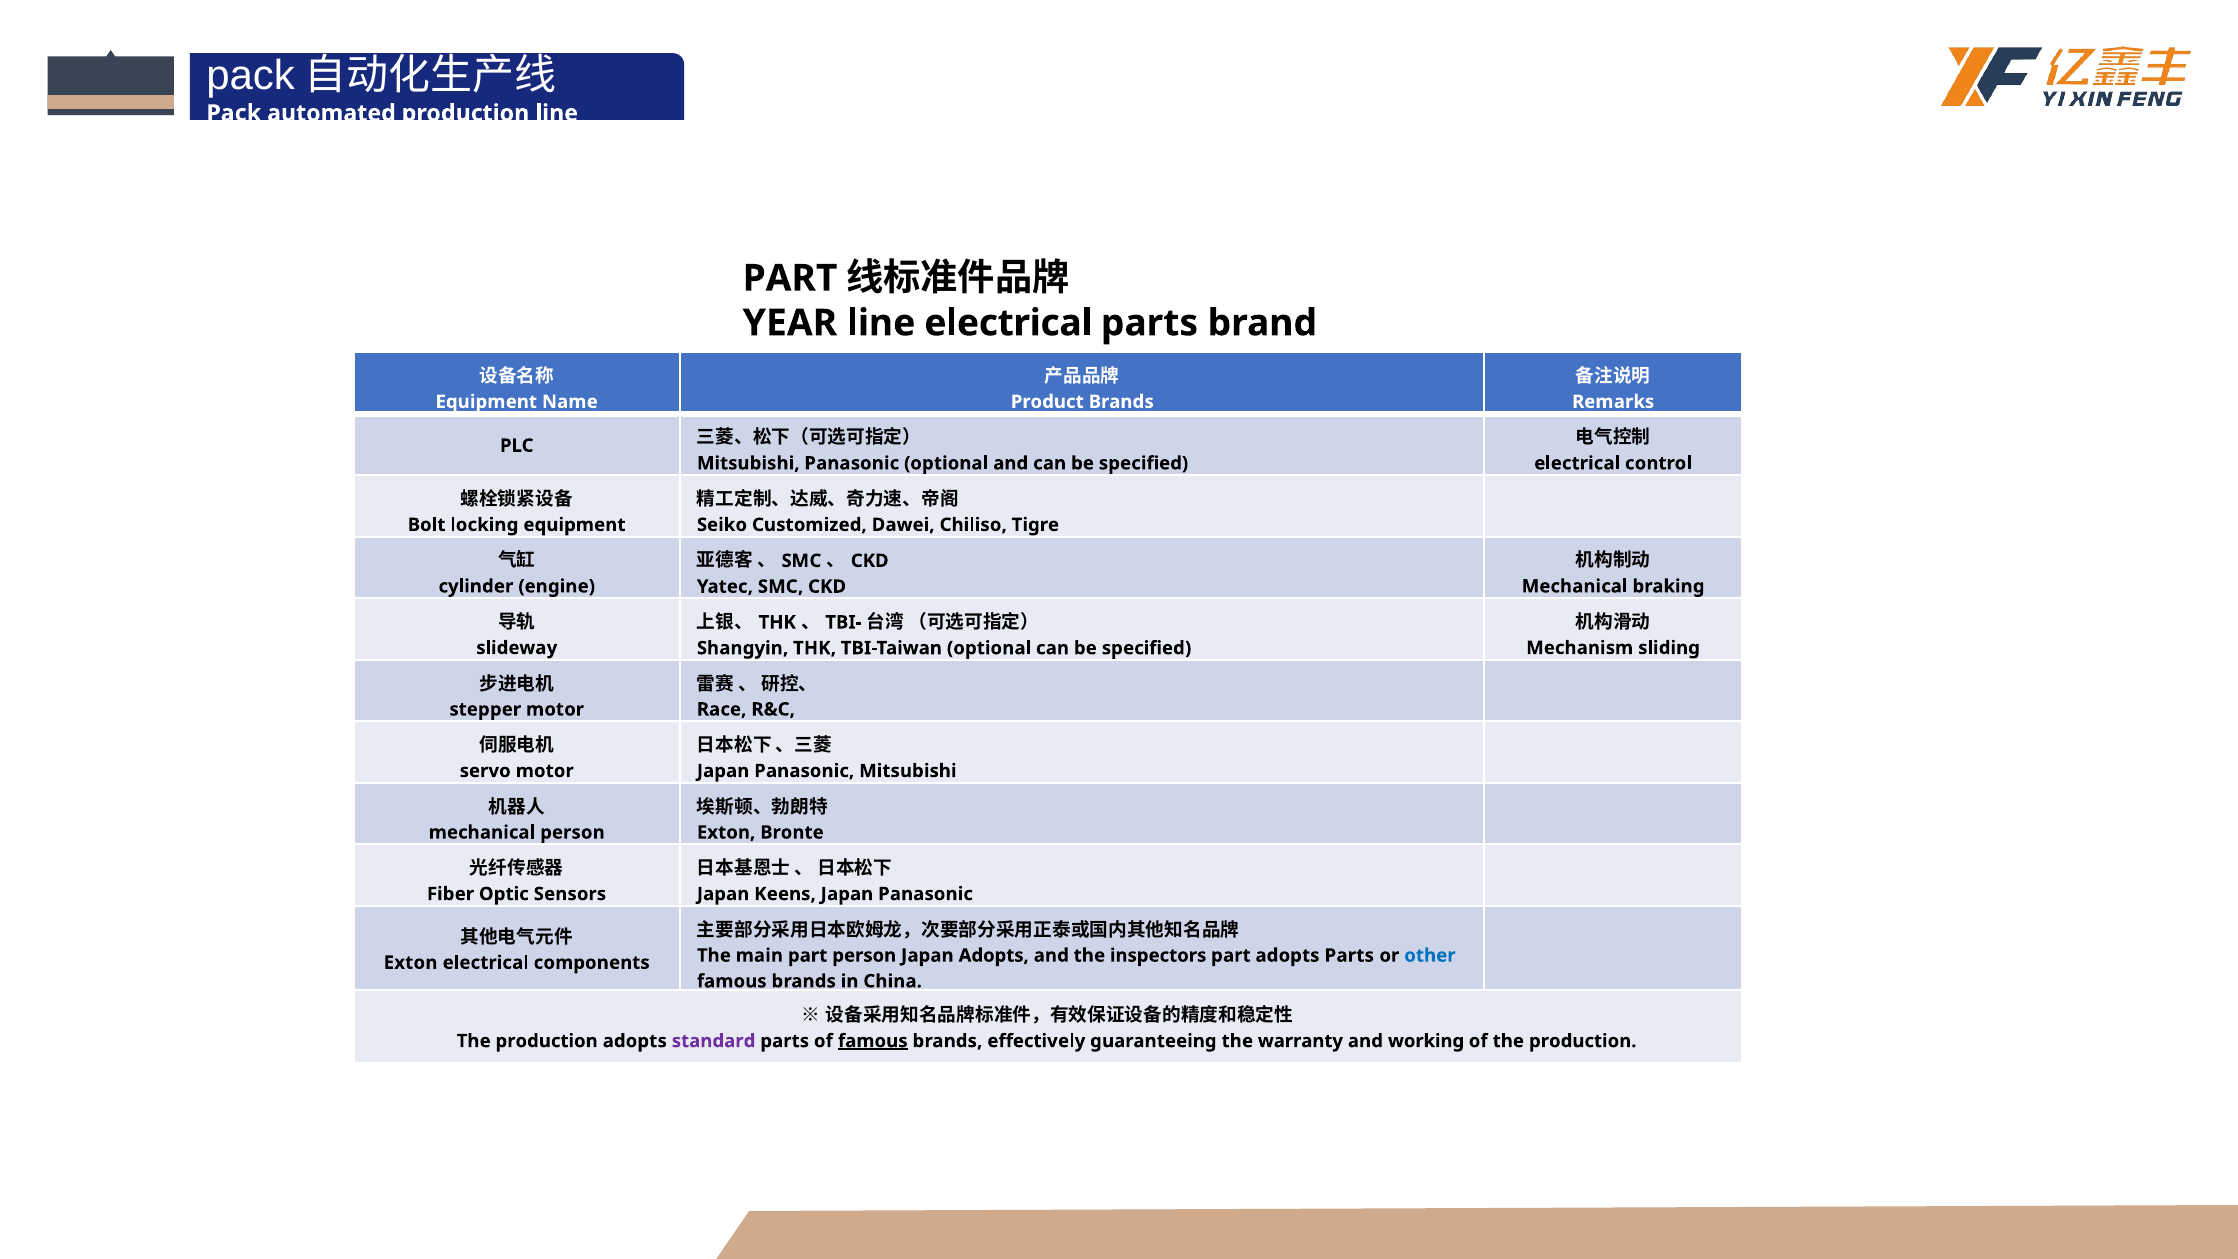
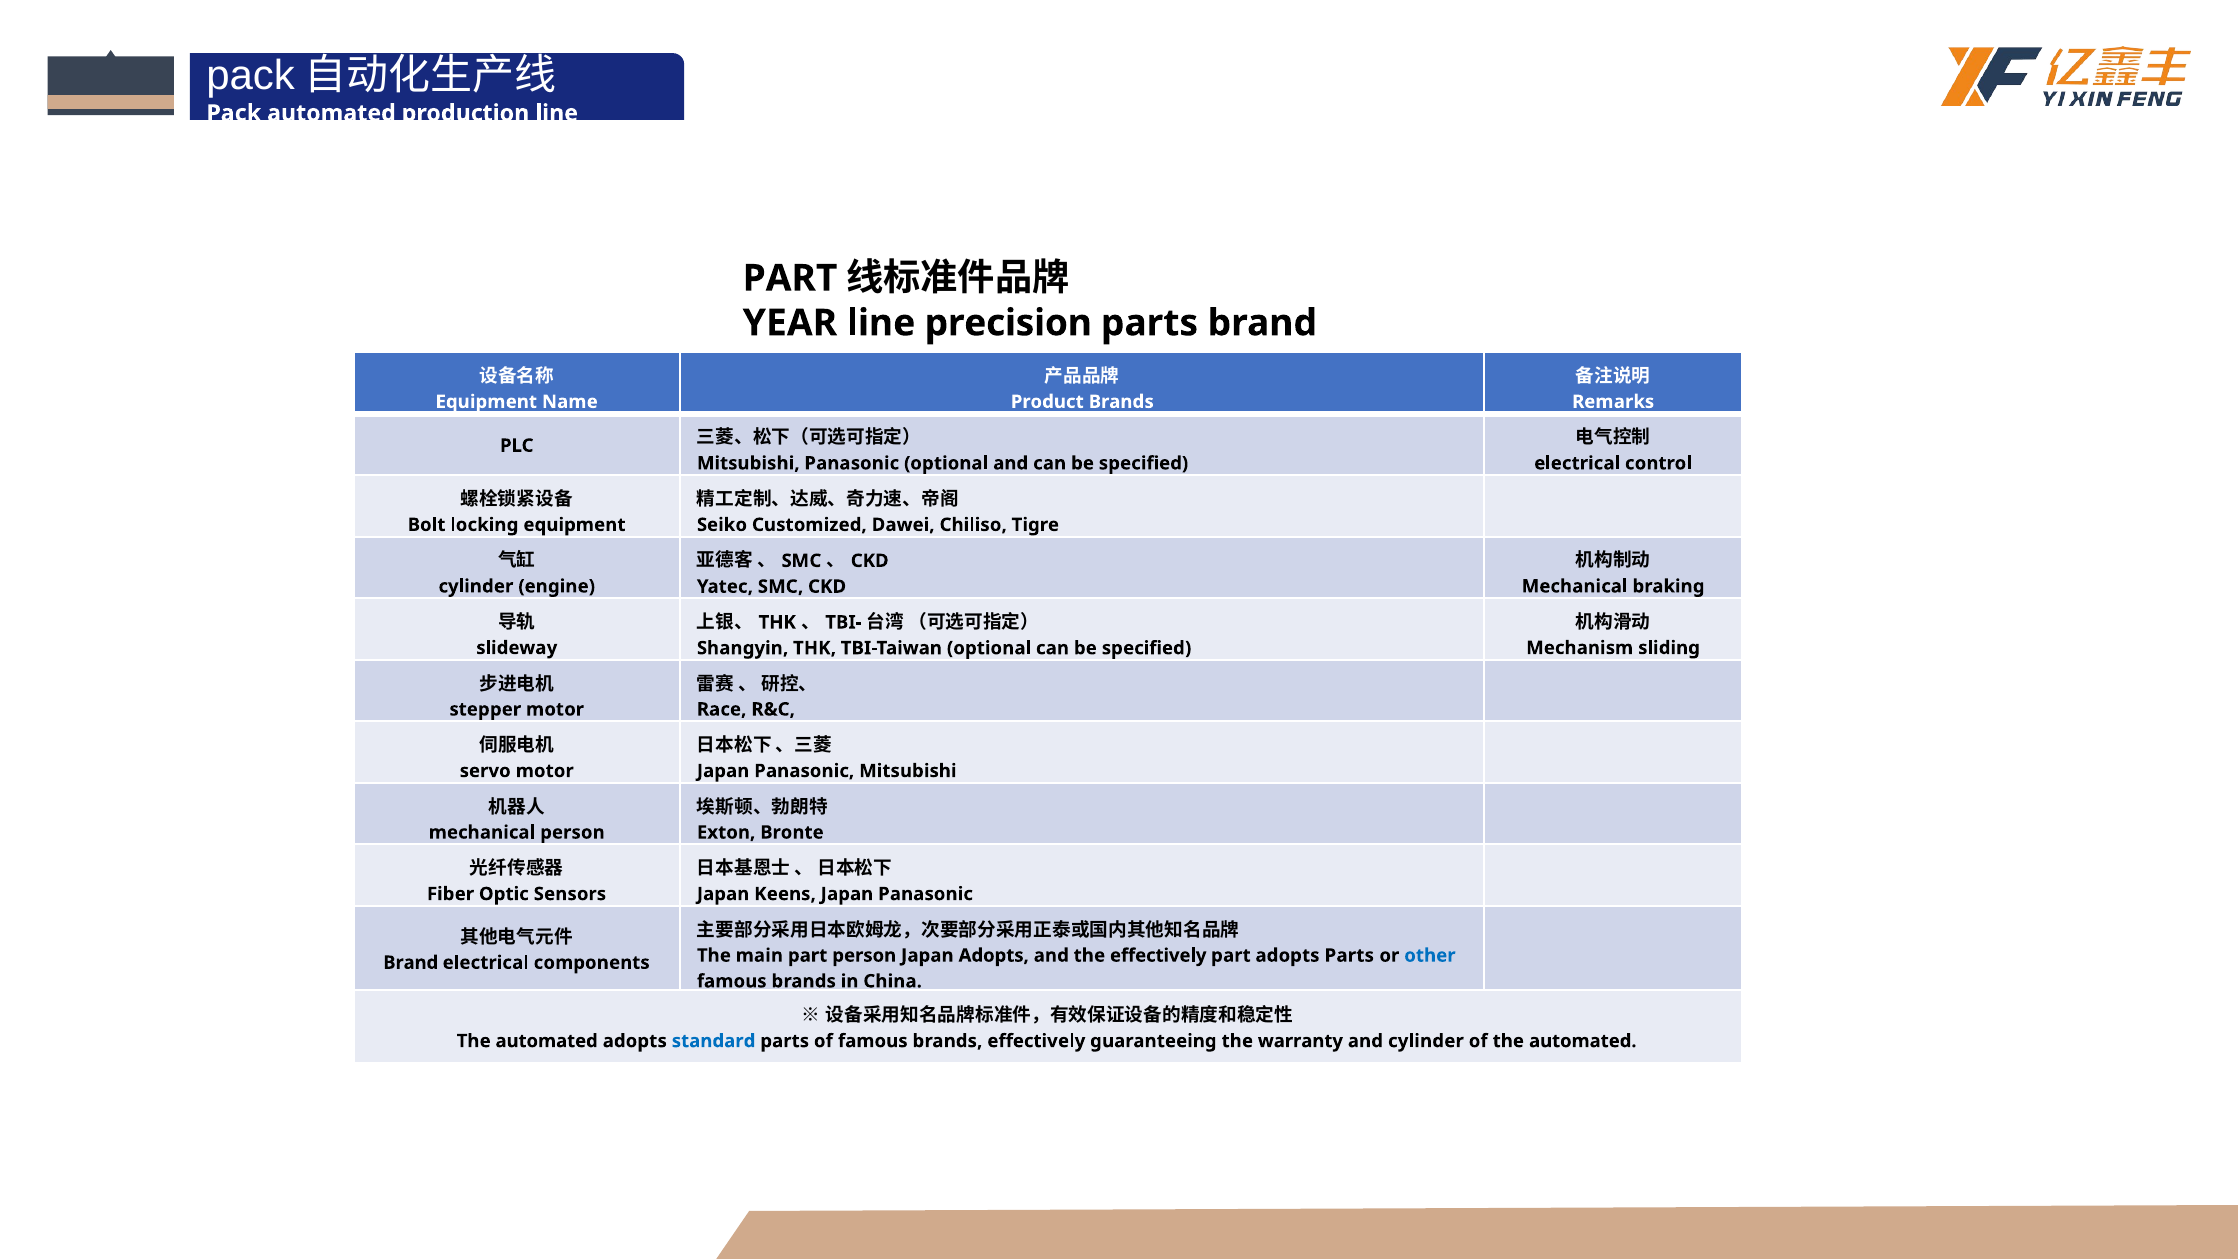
line electrical: electrical -> precision
the inspectors: inspectors -> effectively
Exton at (411, 963): Exton -> Brand
production at (547, 1041): production -> automated
standard colour: purple -> blue
famous at (873, 1041) underline: present -> none
and working: working -> cylinder
of the production: production -> automated
